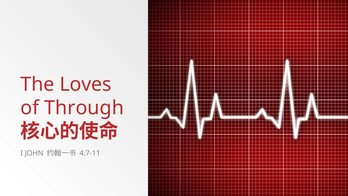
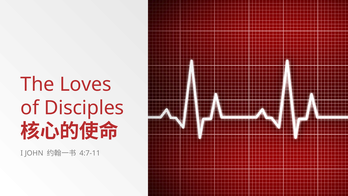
Through: Through -> Disciples
